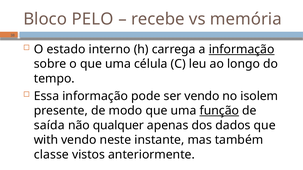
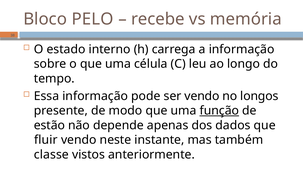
informação at (242, 49) underline: present -> none
isolem: isolem -> longos
saída: saída -> estão
qualquer: qualquer -> depende
with: with -> fluir
